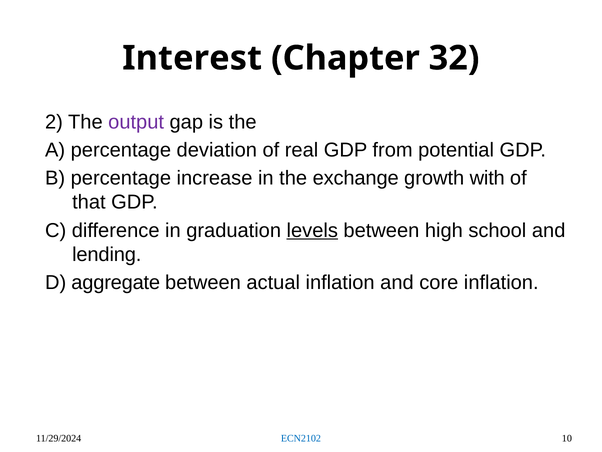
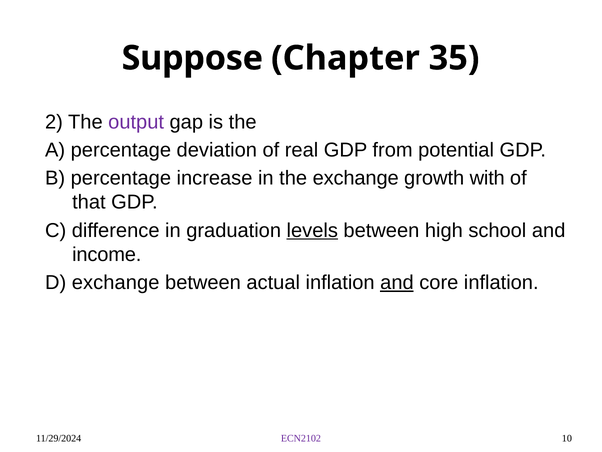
Interest: Interest -> Suppose
32: 32 -> 35
lending: lending -> income
D aggregate: aggregate -> exchange
and at (397, 282) underline: none -> present
ECN2102 colour: blue -> purple
